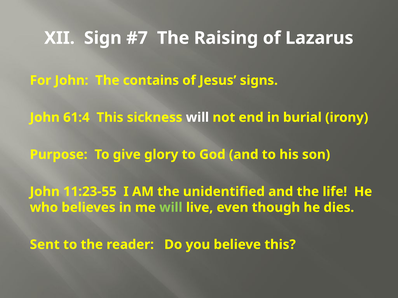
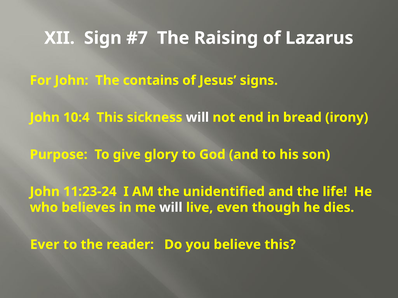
61:4: 61:4 -> 10:4
burial: burial -> bread
11:23-55: 11:23-55 -> 11:23-24
will at (171, 208) colour: light green -> white
Sent: Sent -> Ever
